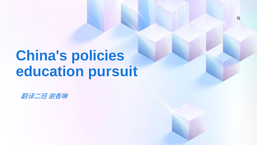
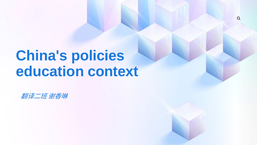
pursuit: pursuit -> context
